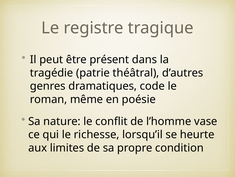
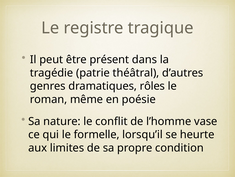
code: code -> rôles
richesse: richesse -> formelle
